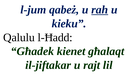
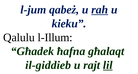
l-Ħadd: l-Ħadd -> l-Illum
kienet: kienet -> ħafna
il-jiftakar: il-jiftakar -> il-giddieb
lil underline: none -> present
